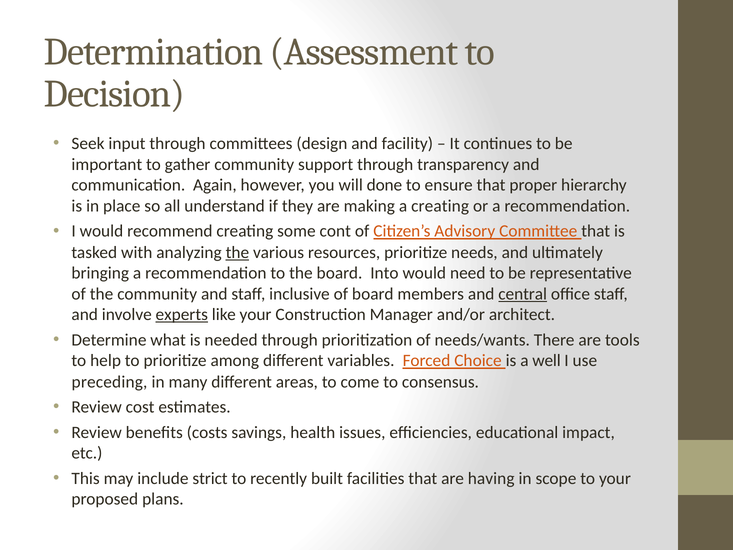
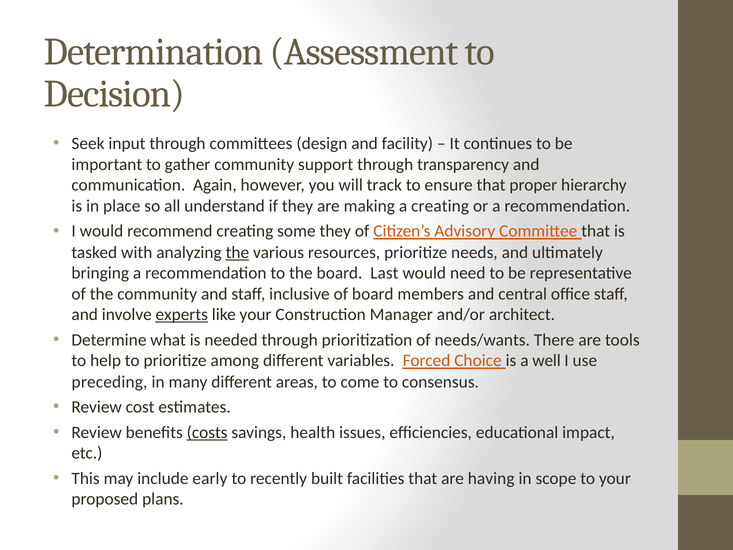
done: done -> track
some cont: cont -> they
Into: Into -> Last
central underline: present -> none
costs underline: none -> present
strict: strict -> early
